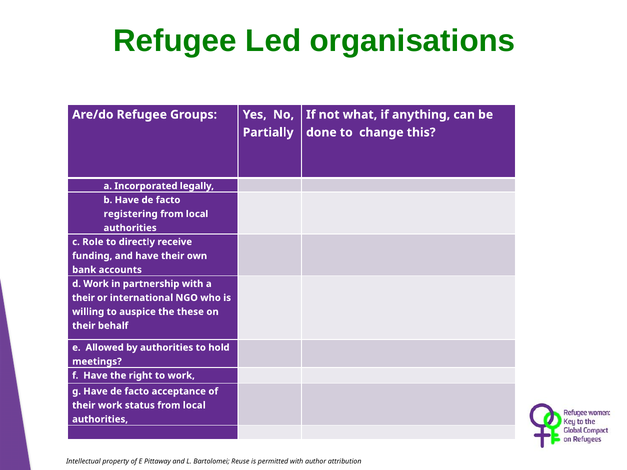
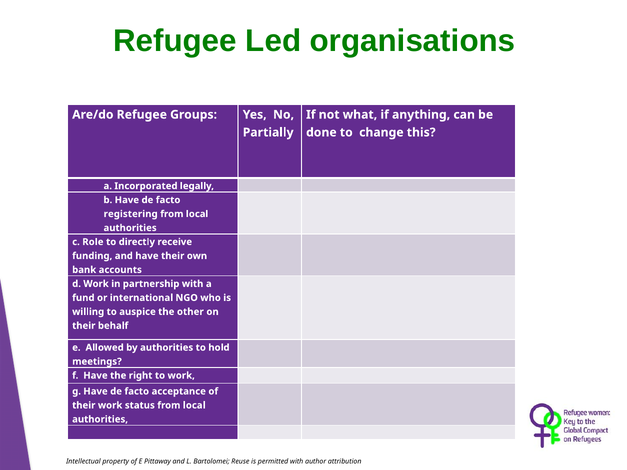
their at (83, 298): their -> fund
these: these -> other
